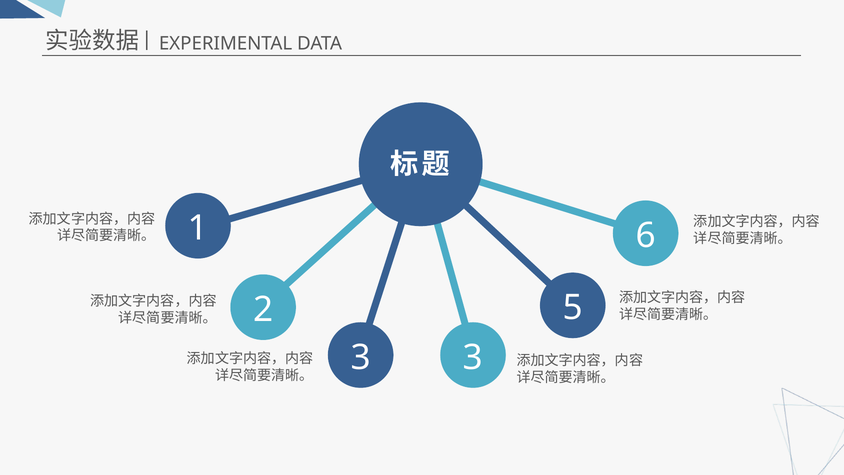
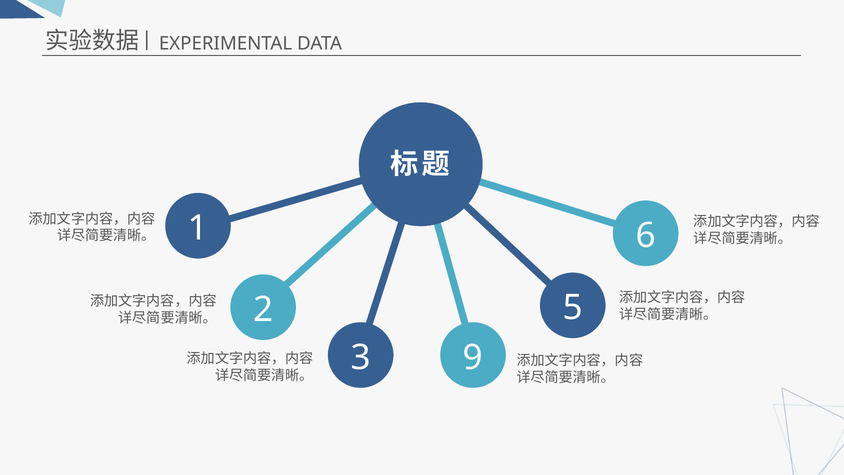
3 3: 3 -> 9
